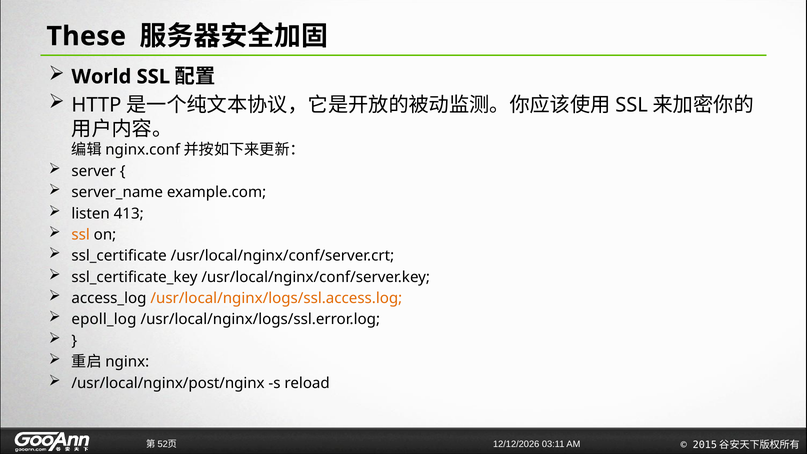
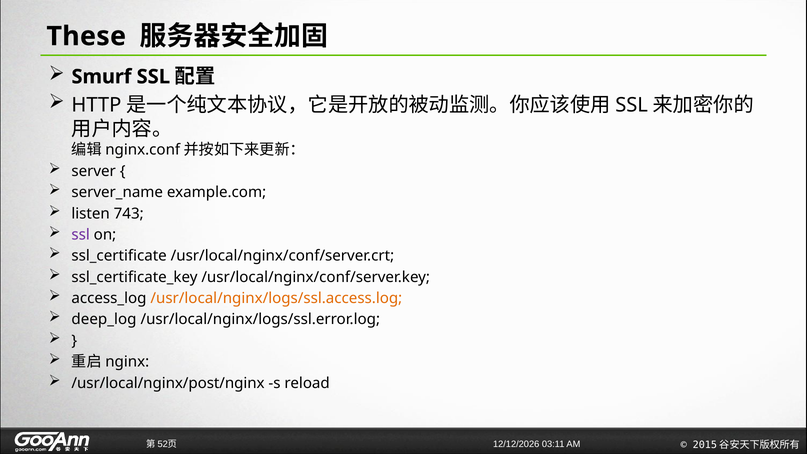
World: World -> Smurf
413: 413 -> 743
ssl at (81, 235) colour: orange -> purple
epoll_log: epoll_log -> deep_log
